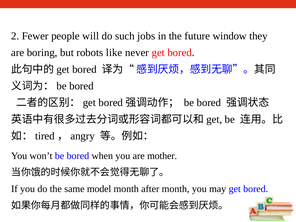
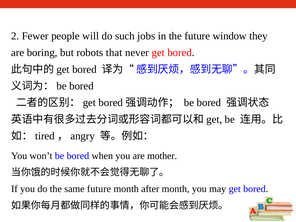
like: like -> that
same model: model -> future
